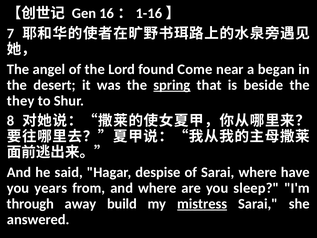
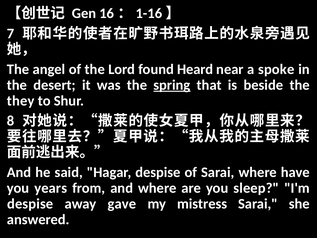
Come: Come -> Heard
began: began -> spoke
through at (30, 204): through -> despise
build: build -> gave
mistress underline: present -> none
